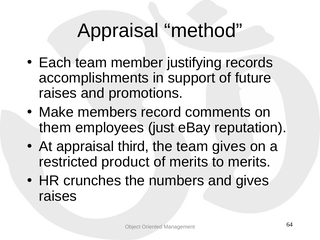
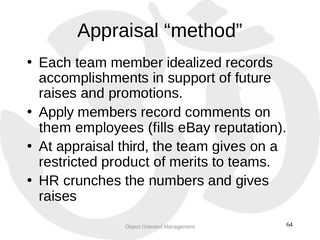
justifying: justifying -> idealized
Make: Make -> Apply
just: just -> fills
to merits: merits -> teams
